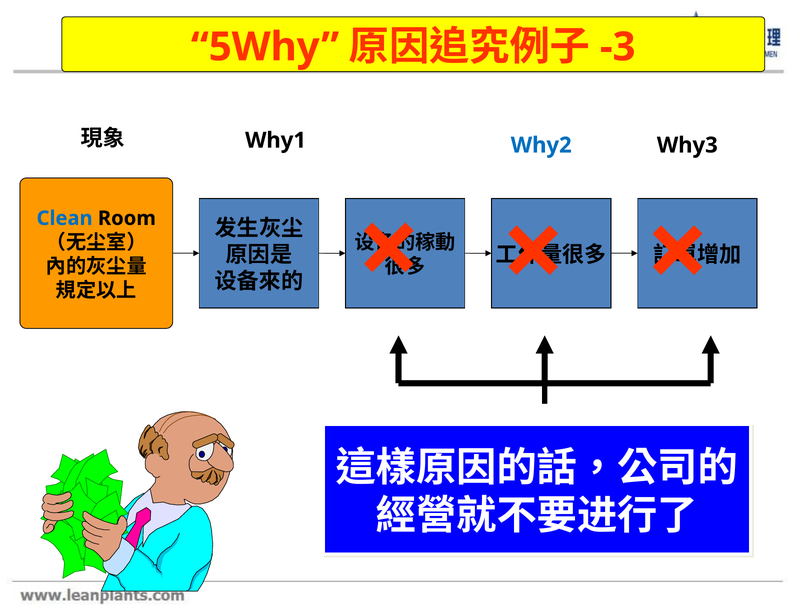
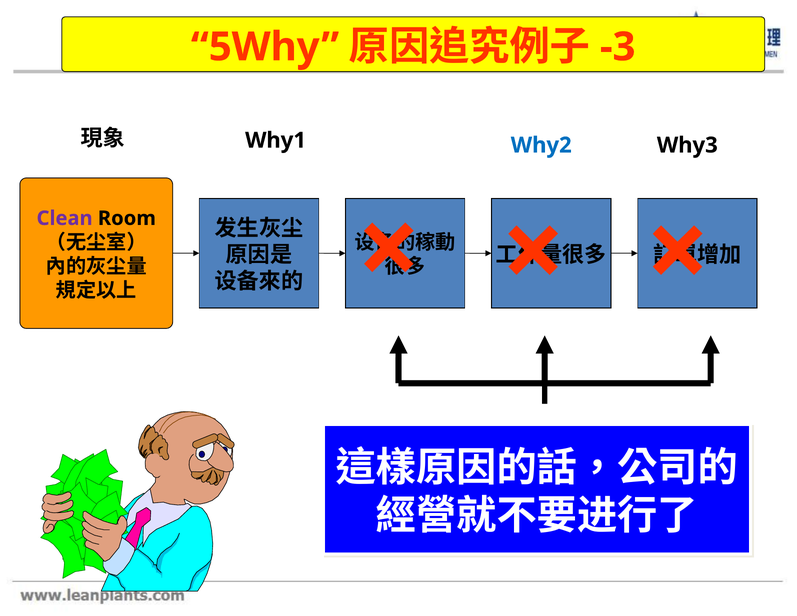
Clean colour: blue -> purple
